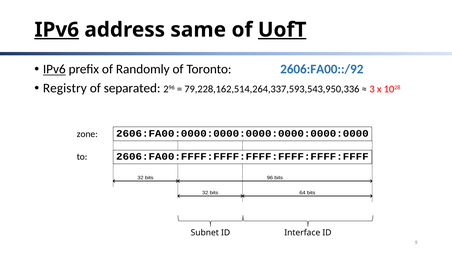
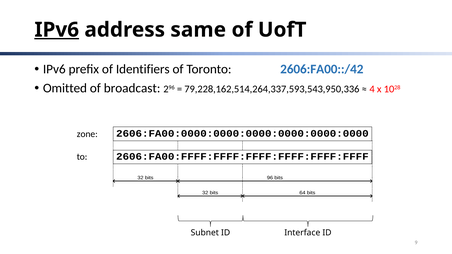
UofT underline: present -> none
IPv6 at (54, 69) underline: present -> none
Randomly: Randomly -> Identifiers
2606:FA00::/92: 2606:FA00::/92 -> 2606:FA00::/42
Registry: Registry -> Omitted
separated: separated -> broadcast
3: 3 -> 4
